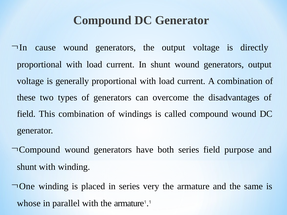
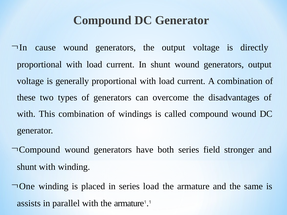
field at (26, 114): field -> with
purpose: purpose -> stronger
series very: very -> load
whose: whose -> assists
